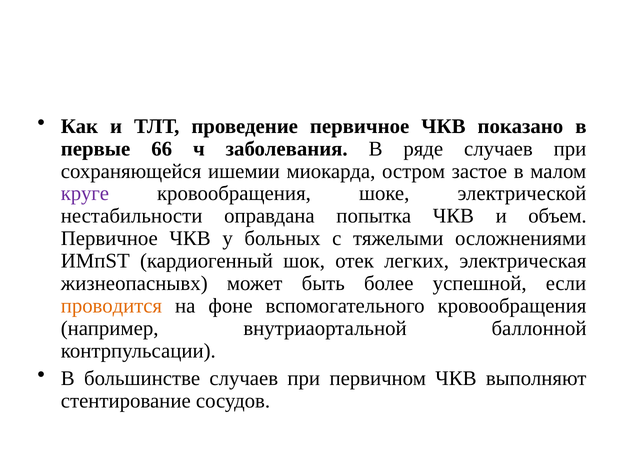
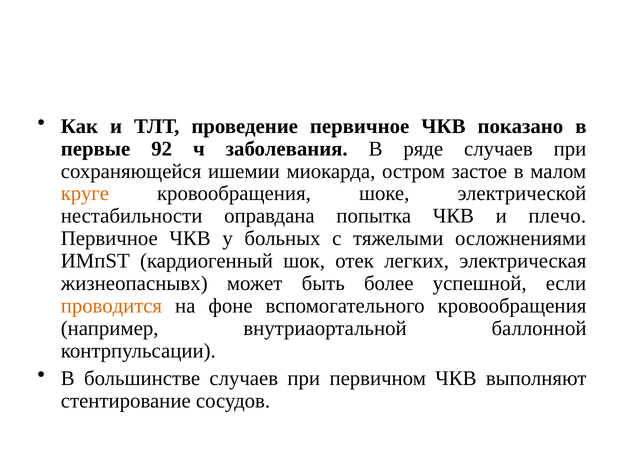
66: 66 -> 92
круге colour: purple -> orange
объем: объем -> плечо
